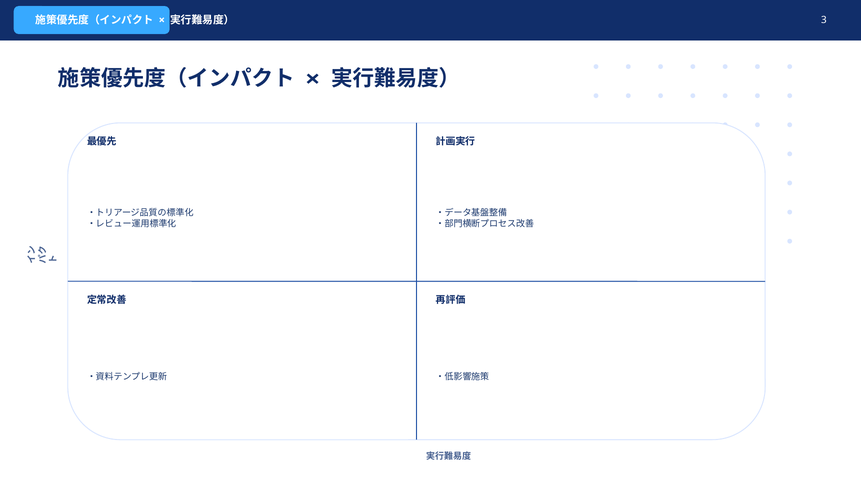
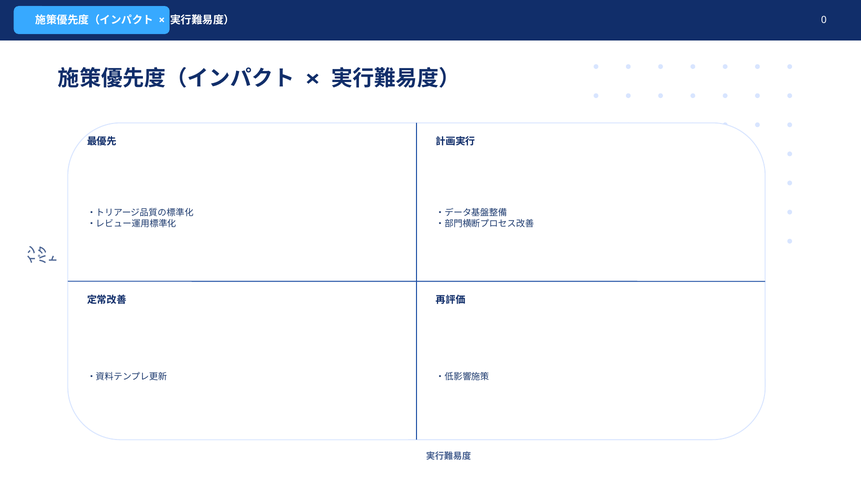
3: 3 -> 0
